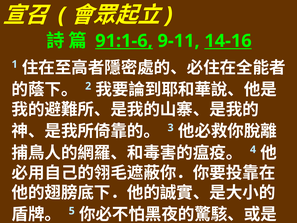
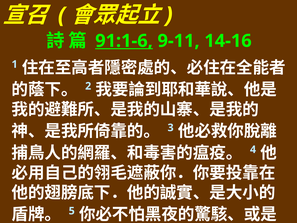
14-16 underline: present -> none
